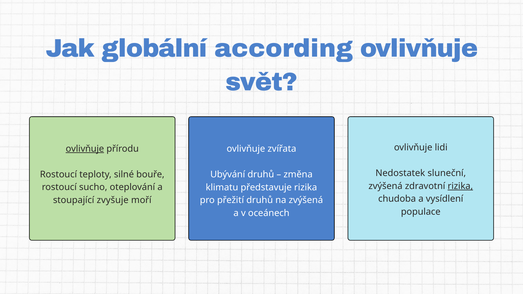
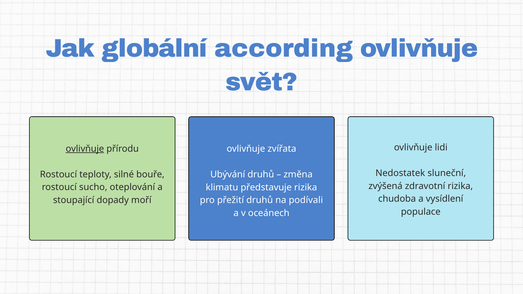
rizika at (460, 186) underline: present -> none
zvyšuje: zvyšuje -> dopady
na zvýšená: zvýšená -> podívali
